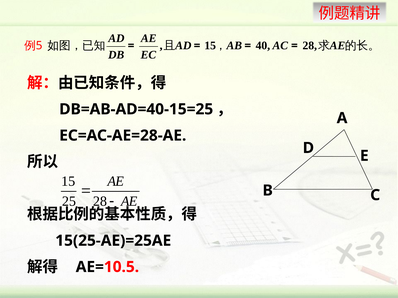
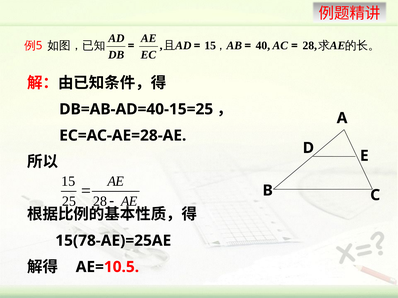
15(25-AE)=25AE: 15(25-AE)=25AE -> 15(78-AE)=25AE
